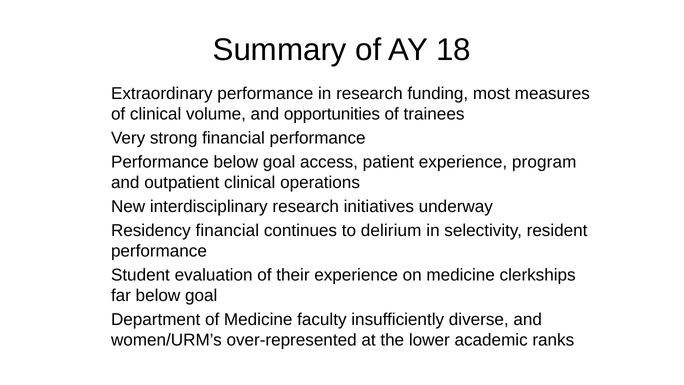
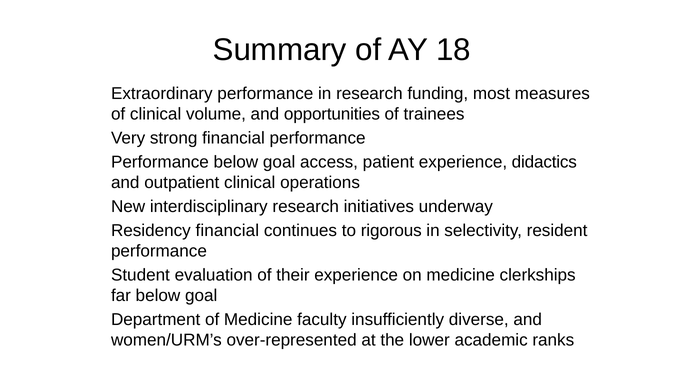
program: program -> didactics
delirium: delirium -> rigorous
